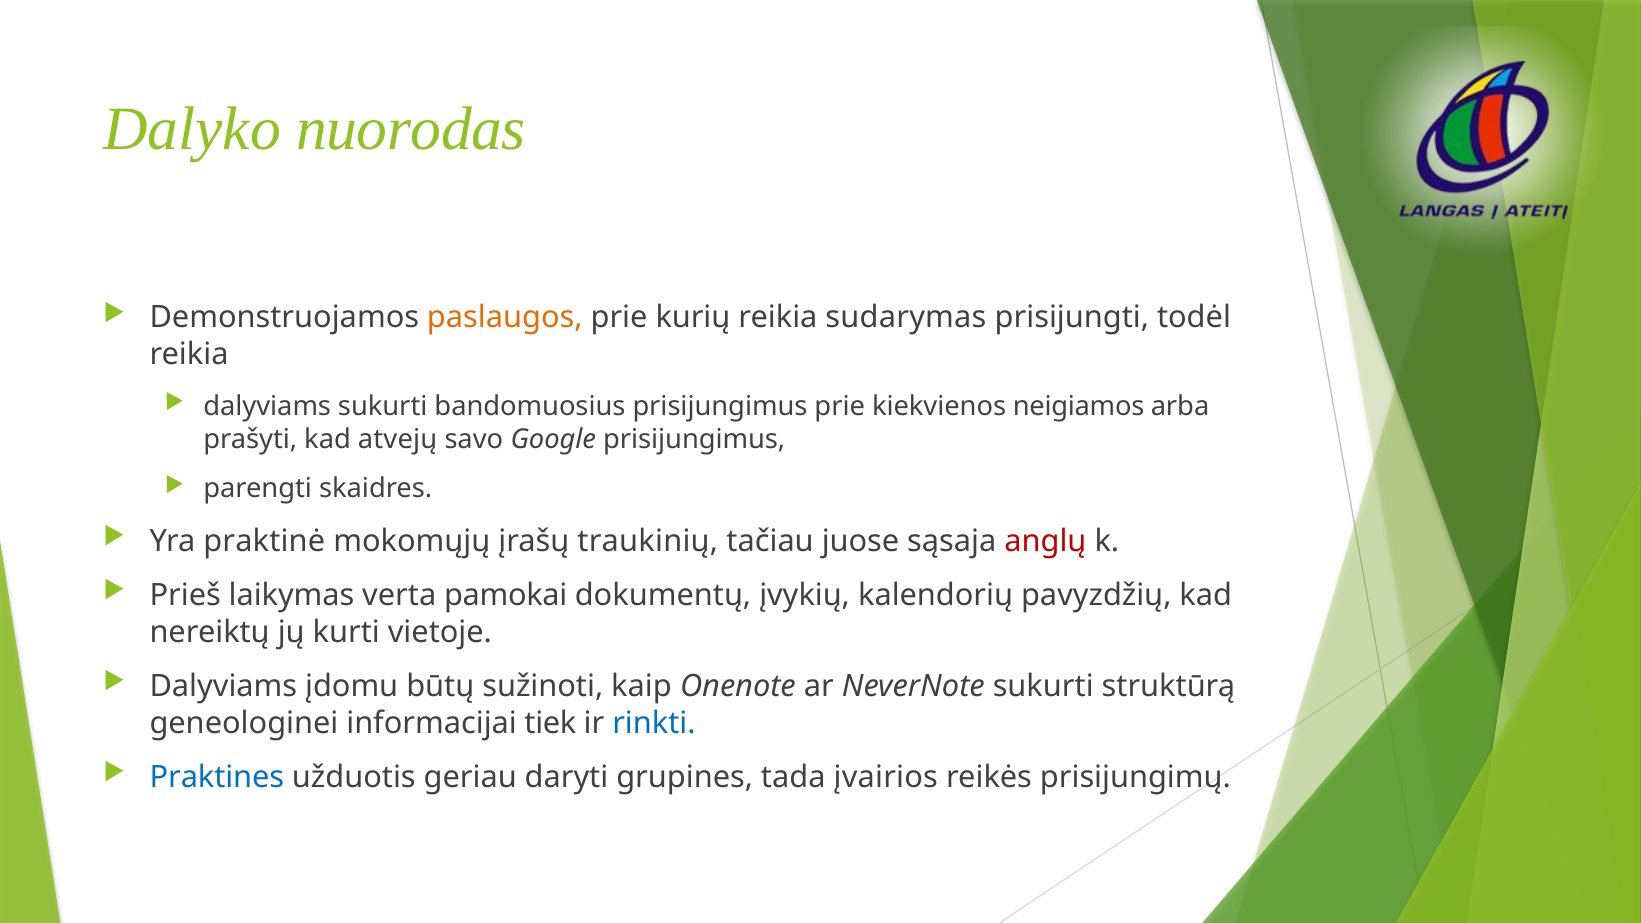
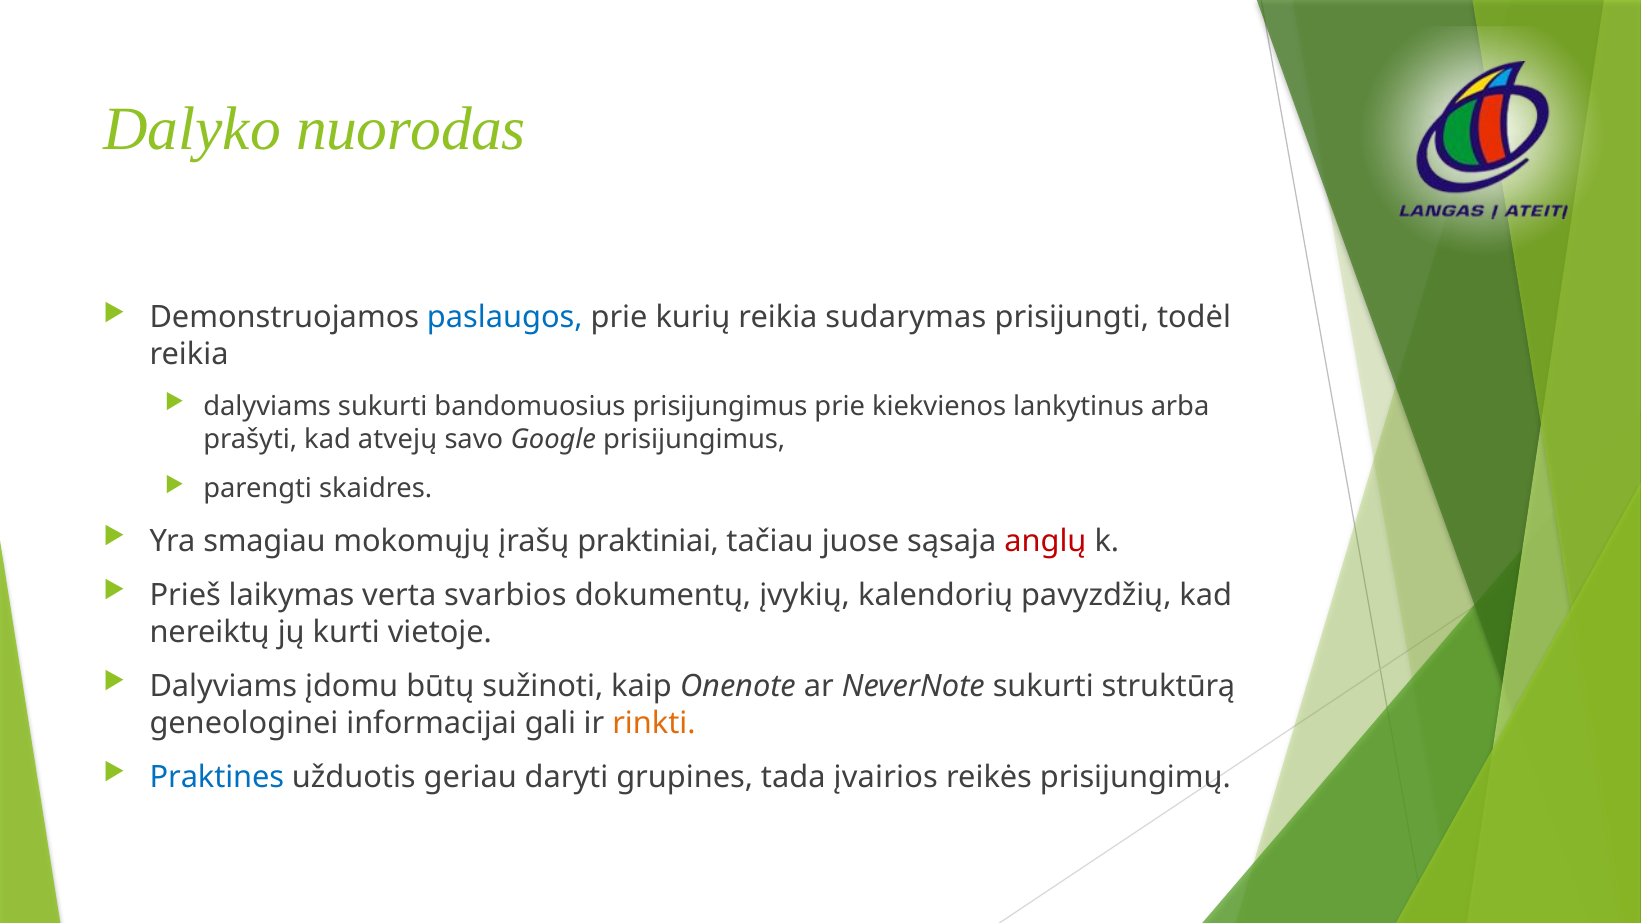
paslaugos colour: orange -> blue
neigiamos: neigiamos -> lankytinus
praktinė: praktinė -> smagiau
traukinių: traukinių -> praktiniai
pamokai: pamokai -> svarbios
tiek: tiek -> gali
rinkti colour: blue -> orange
